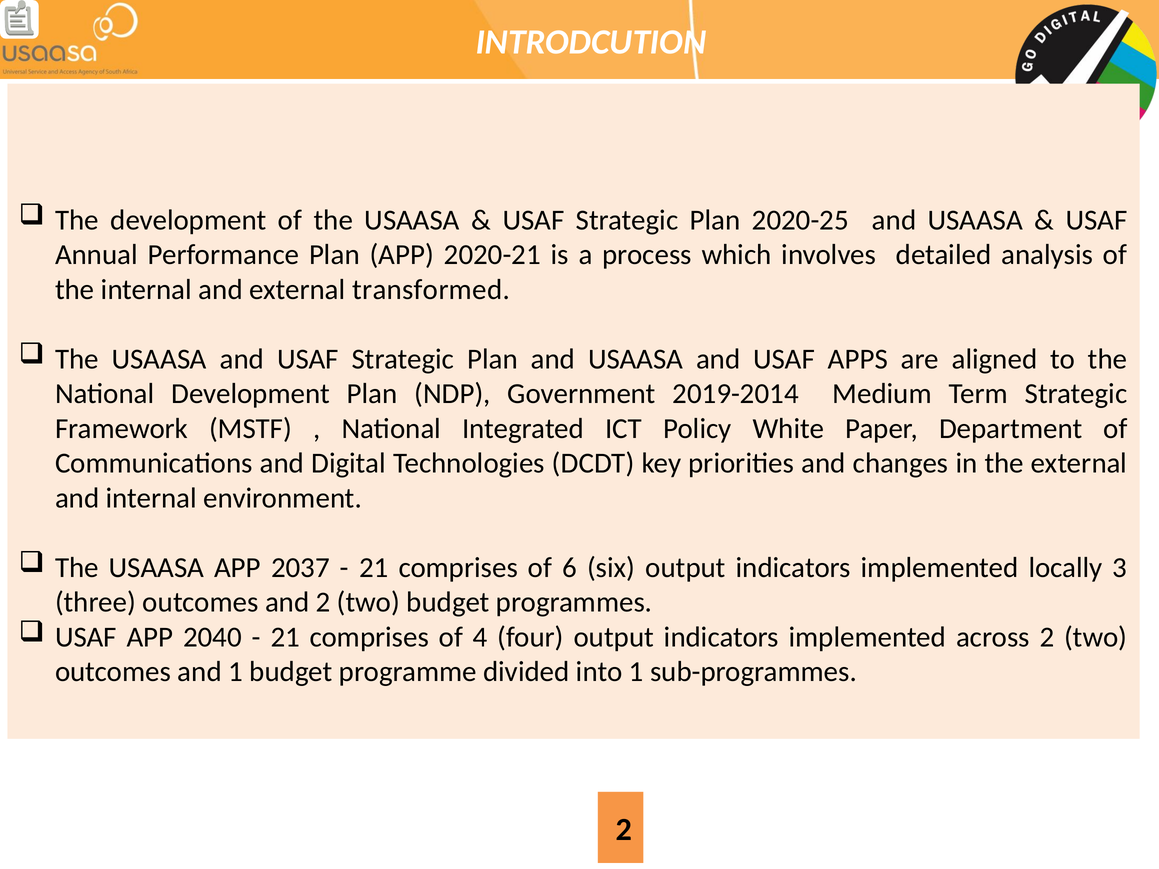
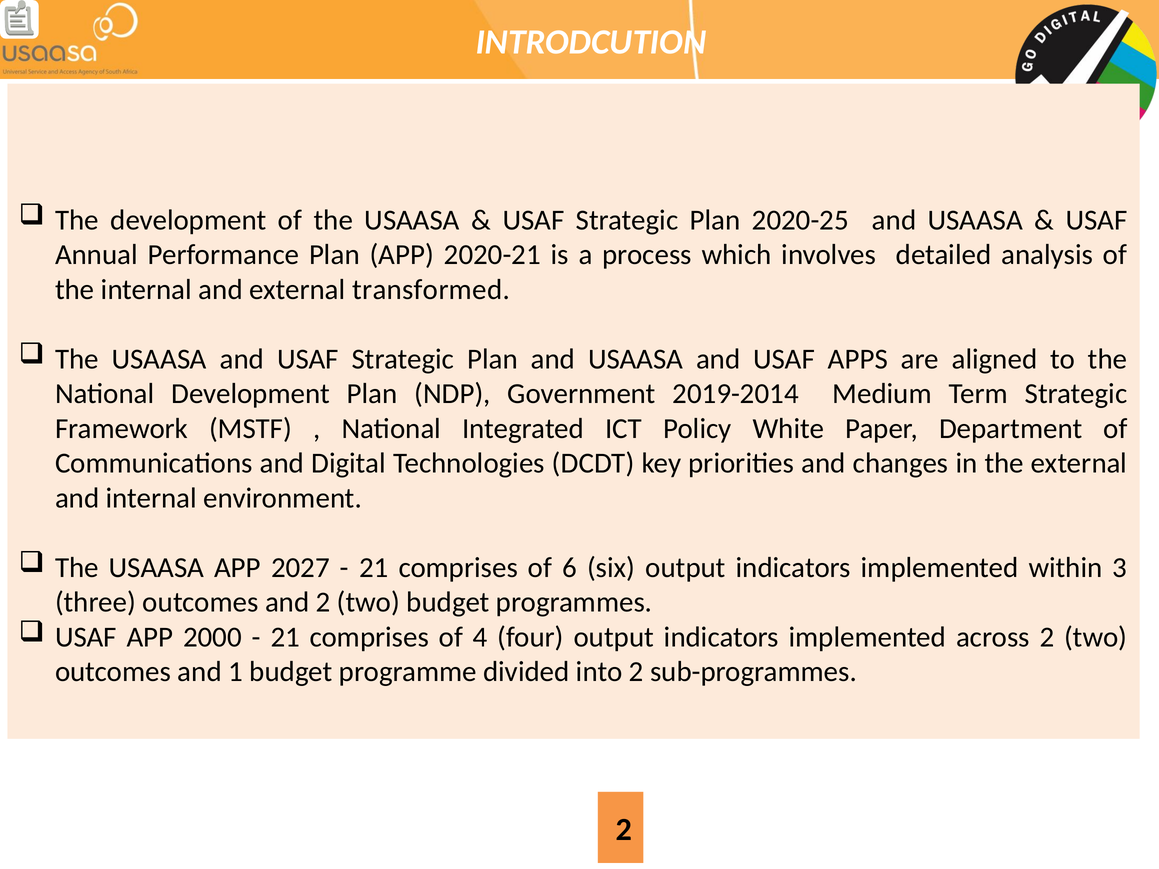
2037: 2037 -> 2027
locally: locally -> within
2040: 2040 -> 2000
into 1: 1 -> 2
